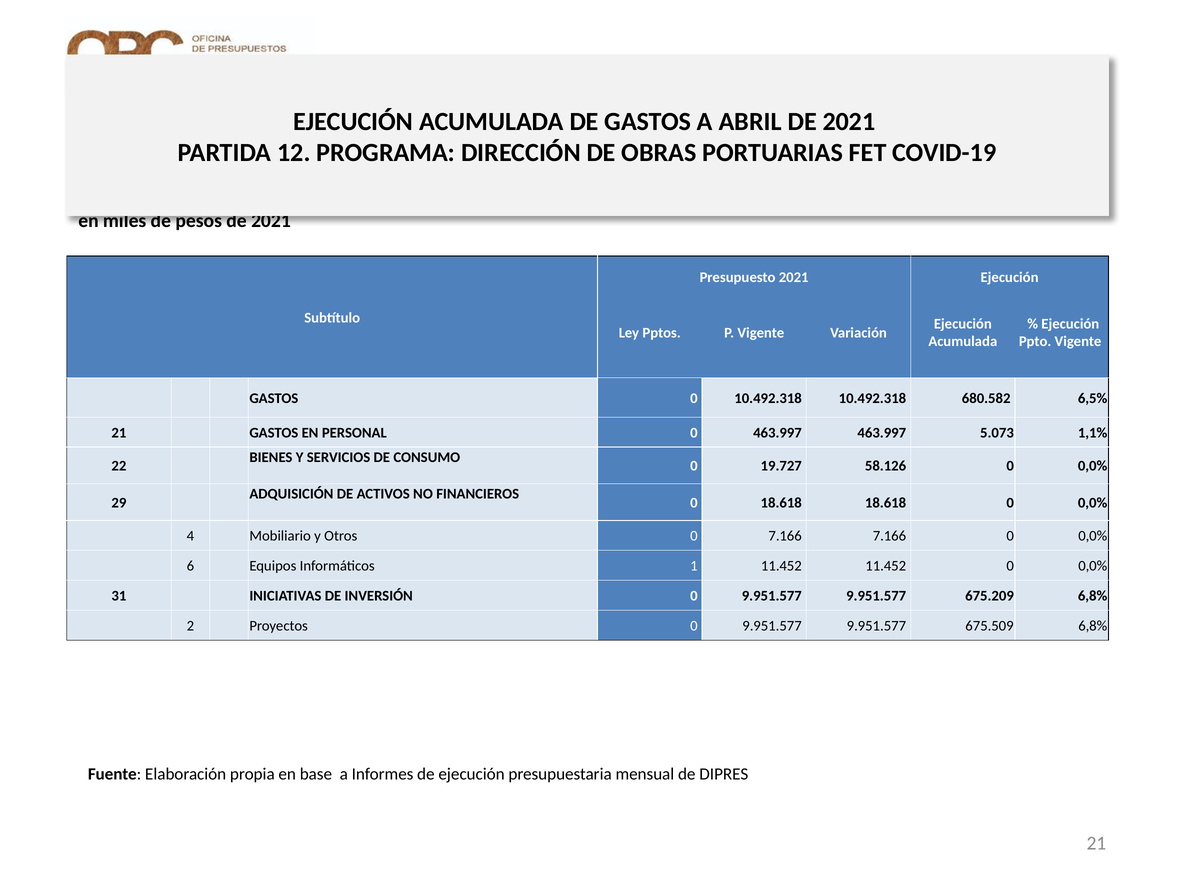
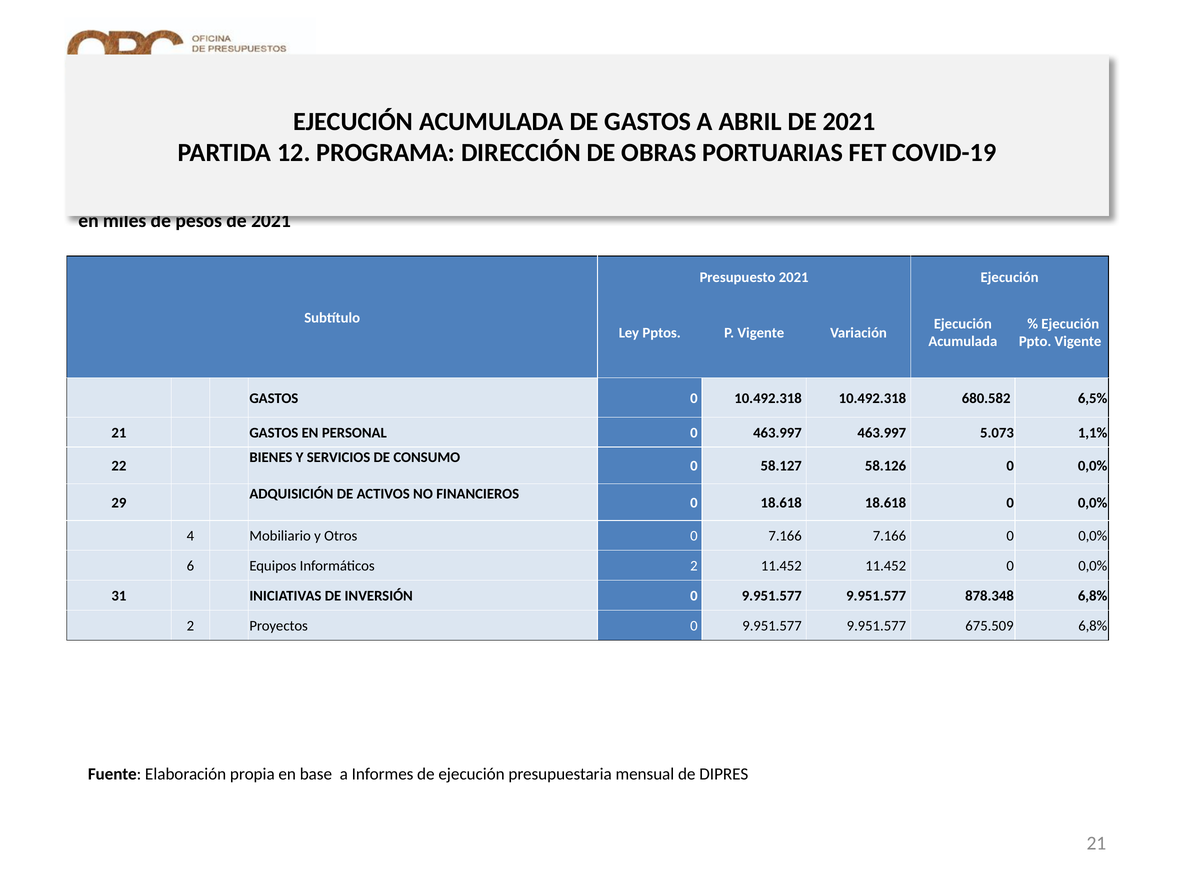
19.727: 19.727 -> 58.127
Informáticos 1: 1 -> 2
675.209: 675.209 -> 878.348
